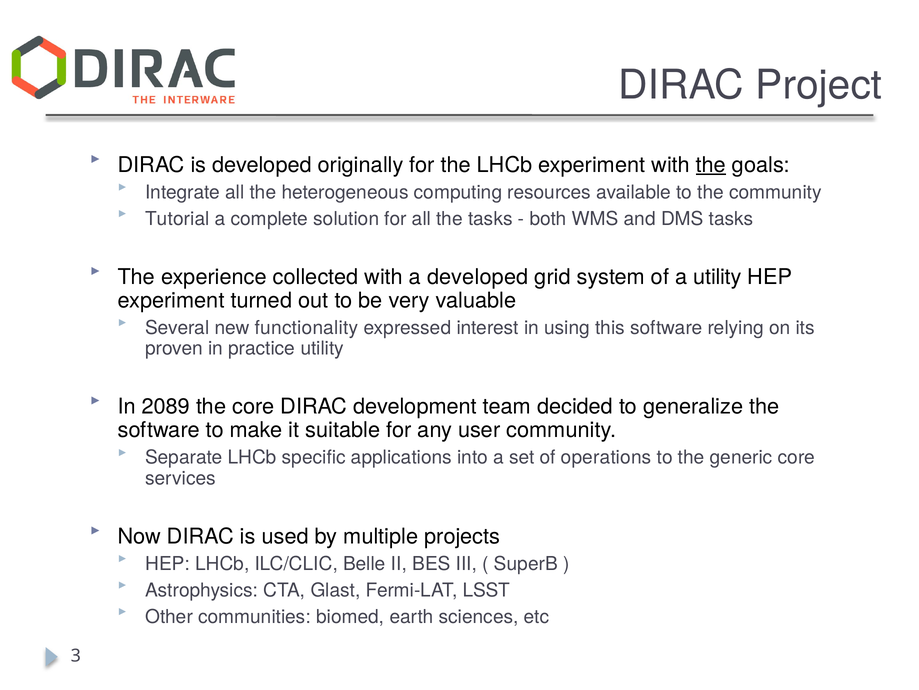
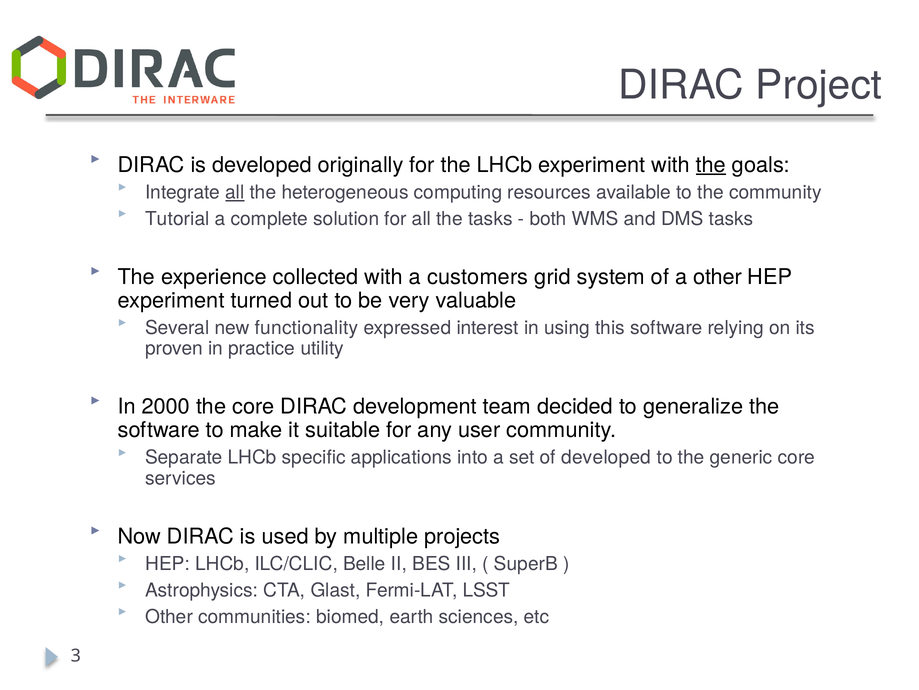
all at (235, 192) underline: none -> present
a developed: developed -> customers
a utility: utility -> other
2089: 2089 -> 2000
of operations: operations -> developed
